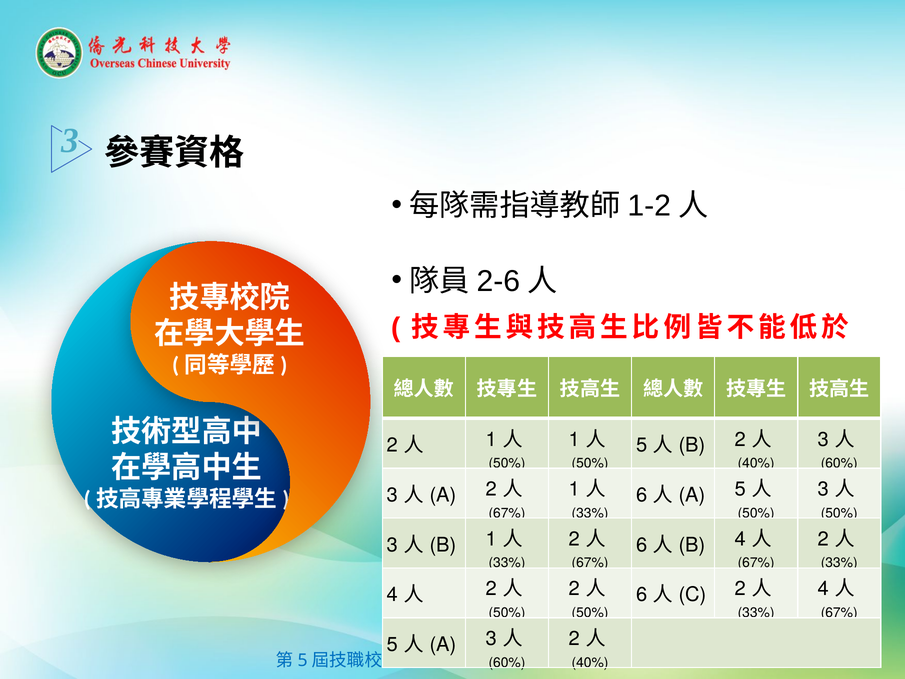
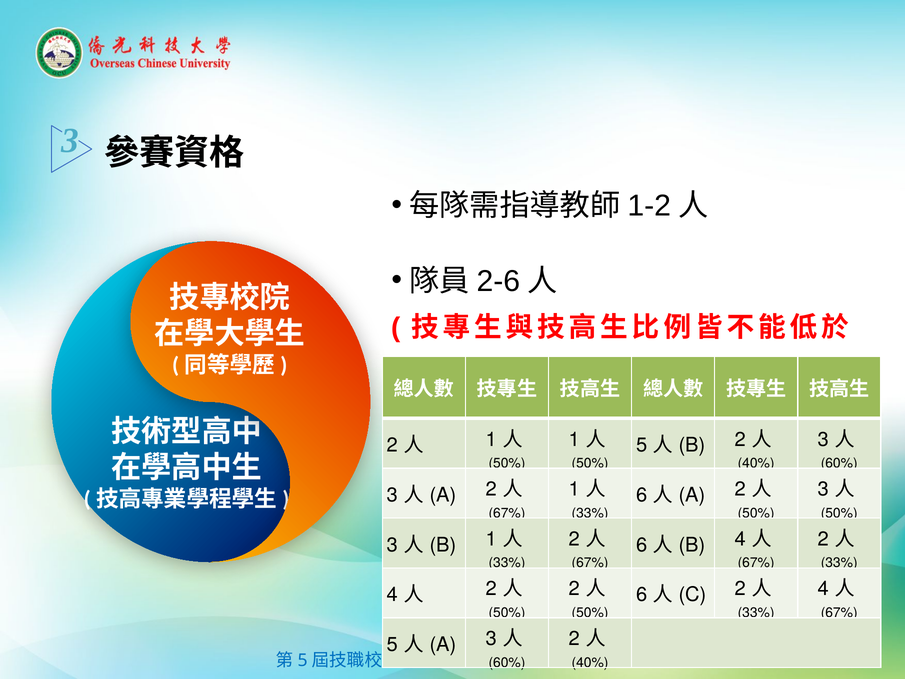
5 at (741, 489): 5 -> 2
